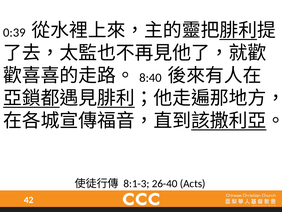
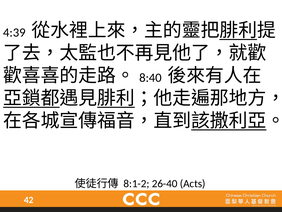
0:39: 0:39 -> 4:39
8:1-3: 8:1-3 -> 8:1-2
